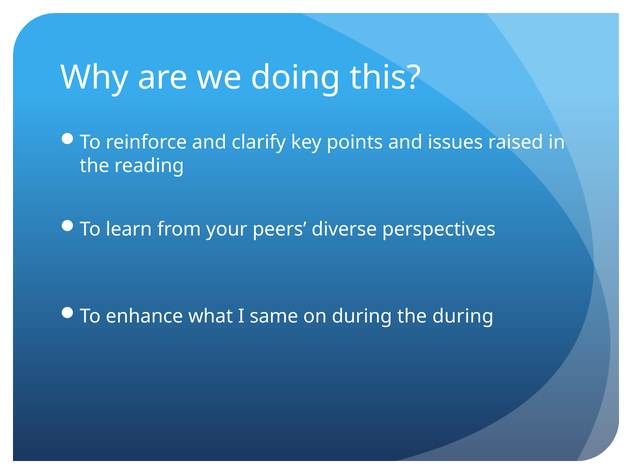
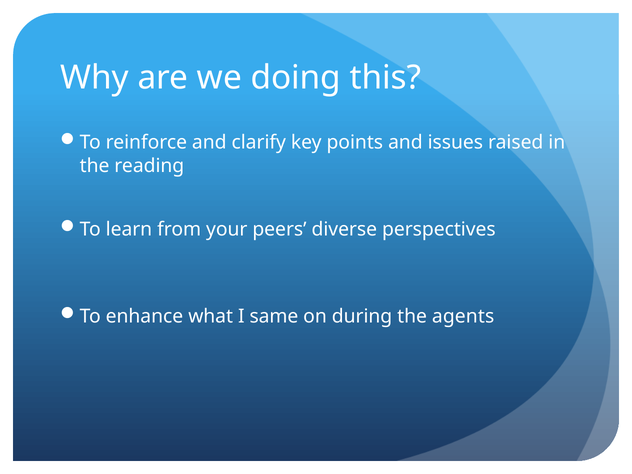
the during: during -> agents
